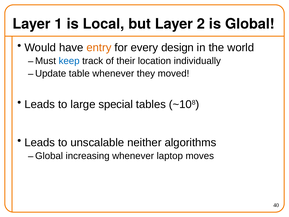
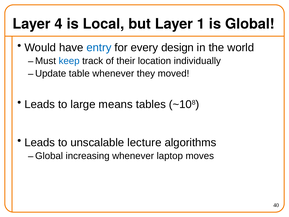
1: 1 -> 4
2: 2 -> 1
entry colour: orange -> blue
special: special -> means
neither: neither -> lecture
